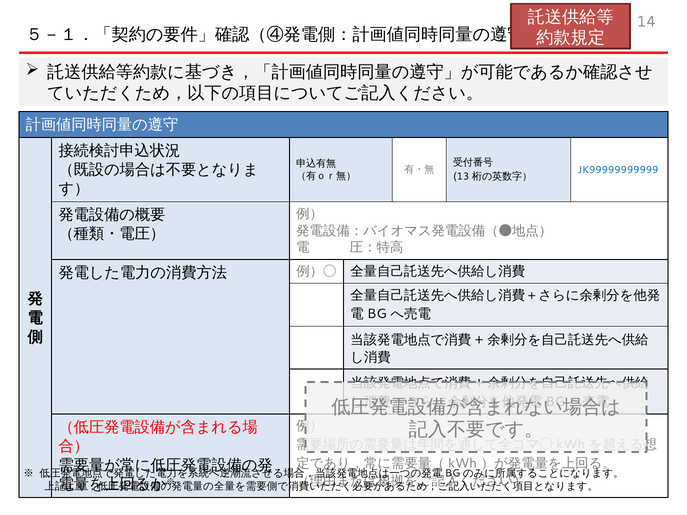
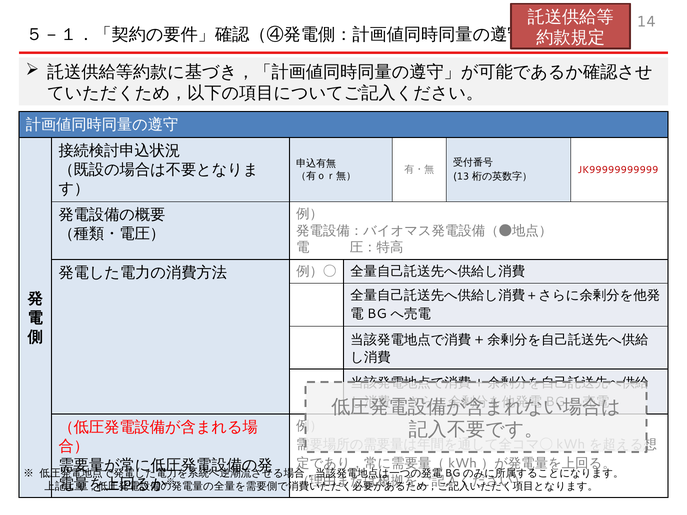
JK99999999999 colour: blue -> red
